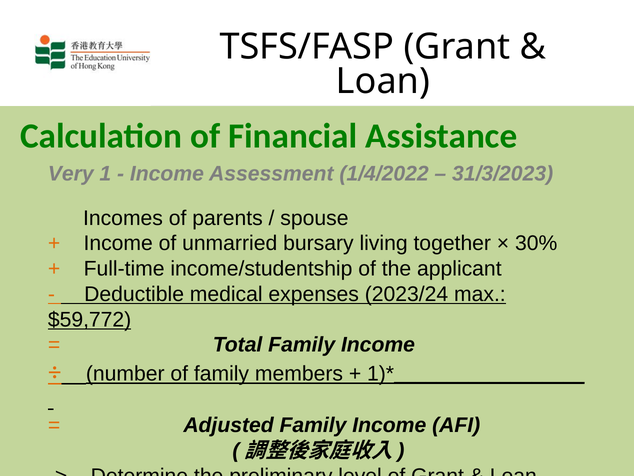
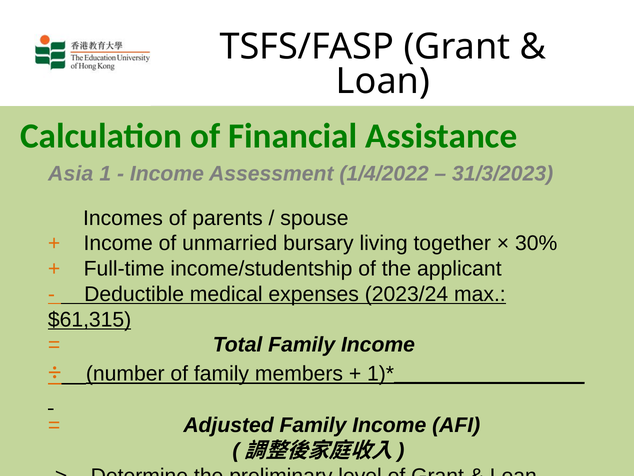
Very: Very -> Asia
$59,772: $59,772 -> $61,315
